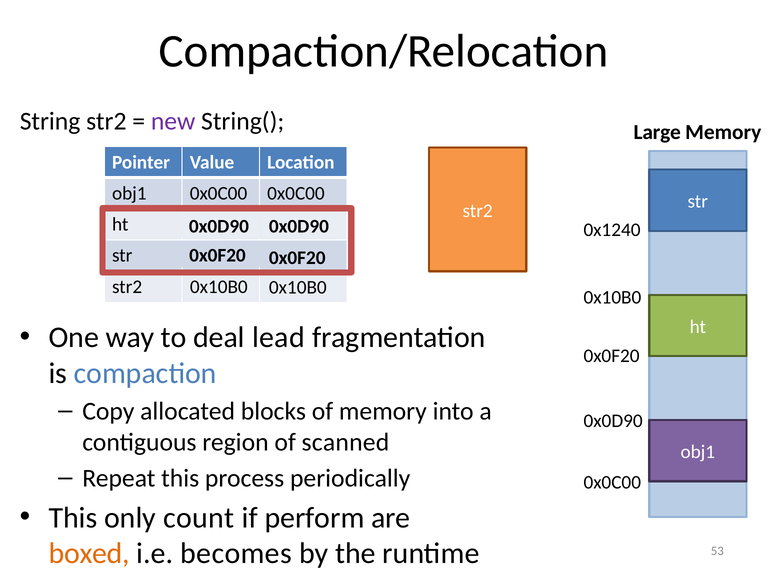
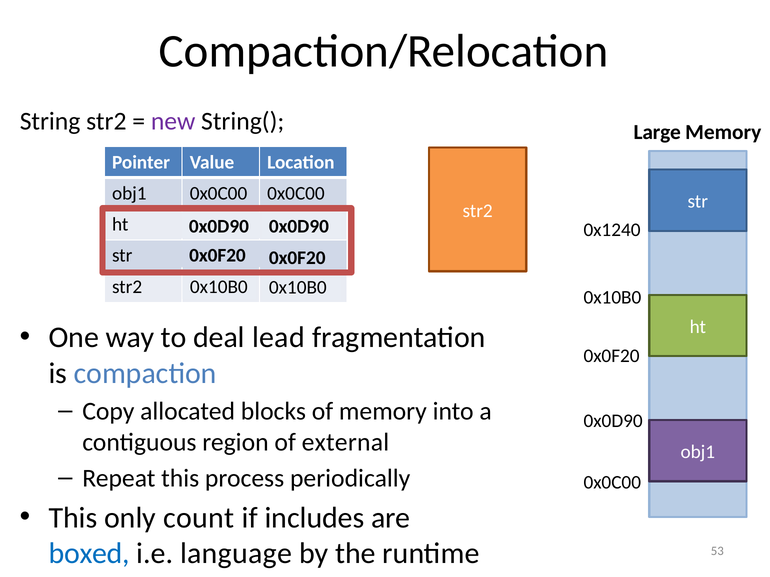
scanned: scanned -> external
perform: perform -> includes
boxed colour: orange -> blue
becomes: becomes -> language
